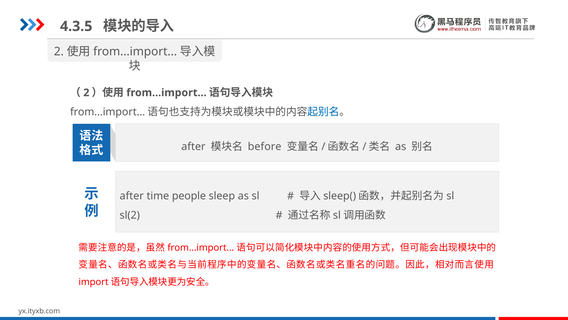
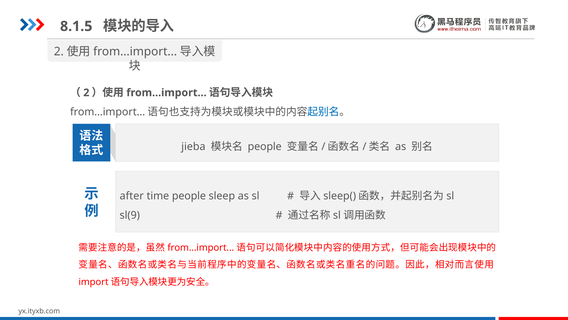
4.3.5: 4.3.5 -> 8.1.5
after at (193, 146): after -> jieba
before at (265, 146): before -> people
sl(2: sl(2 -> sl(9
